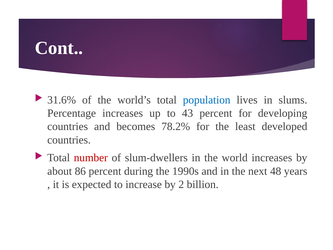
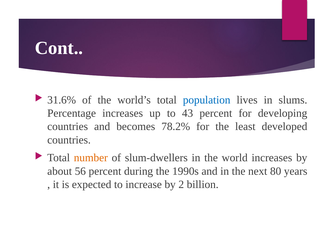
number colour: red -> orange
86: 86 -> 56
48: 48 -> 80
